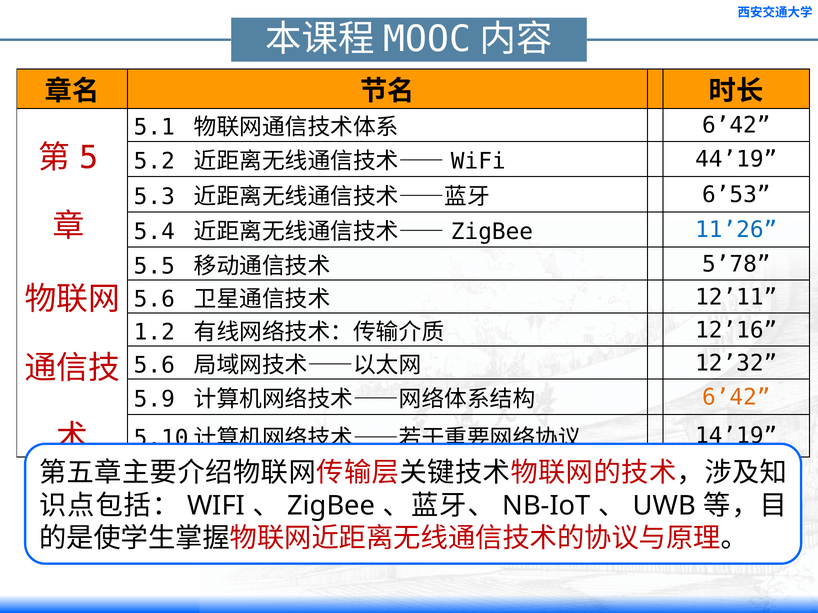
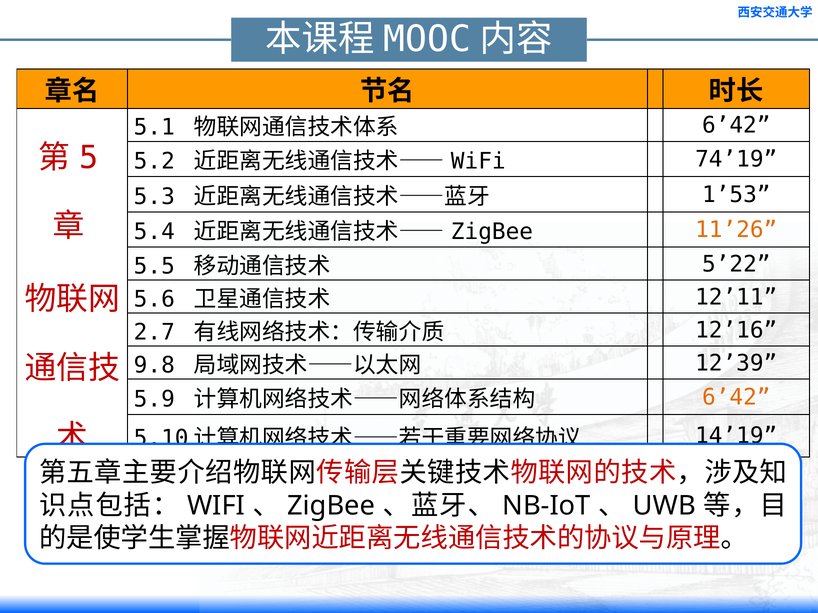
44’19: 44’19 -> 74’19
6’53: 6’53 -> 1’53
11’26 colour: blue -> orange
5’78: 5’78 -> 5’22
1.2: 1.2 -> 2.7
5.6 at (154, 365): 5.6 -> 9.8
12’32: 12’32 -> 12’39
